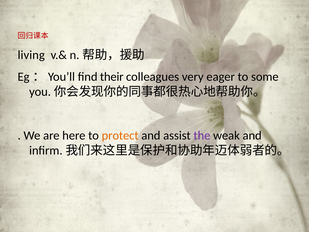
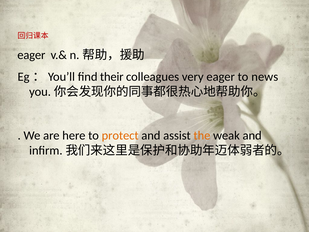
living at (31, 55): living -> eager
some: some -> news
the colour: purple -> orange
